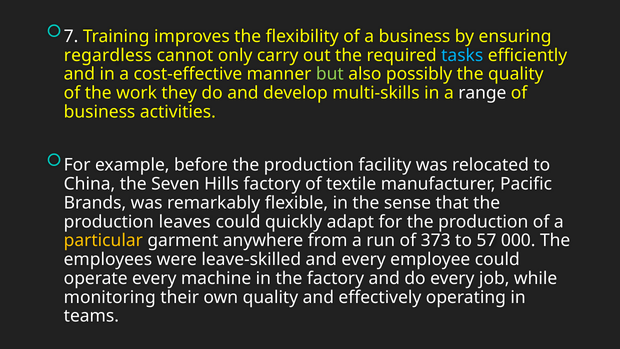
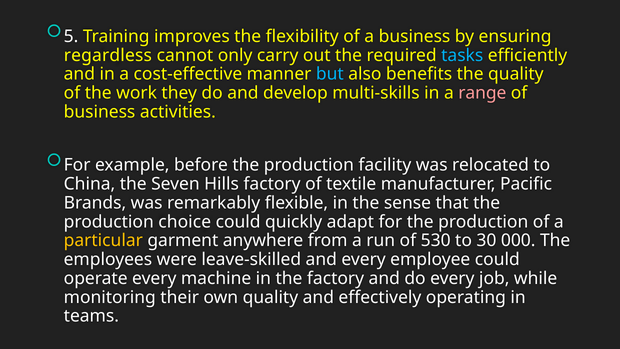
7: 7 -> 5
but colour: light green -> light blue
possibly: possibly -> benefits
range colour: white -> pink
leaves: leaves -> choice
373: 373 -> 530
57: 57 -> 30
